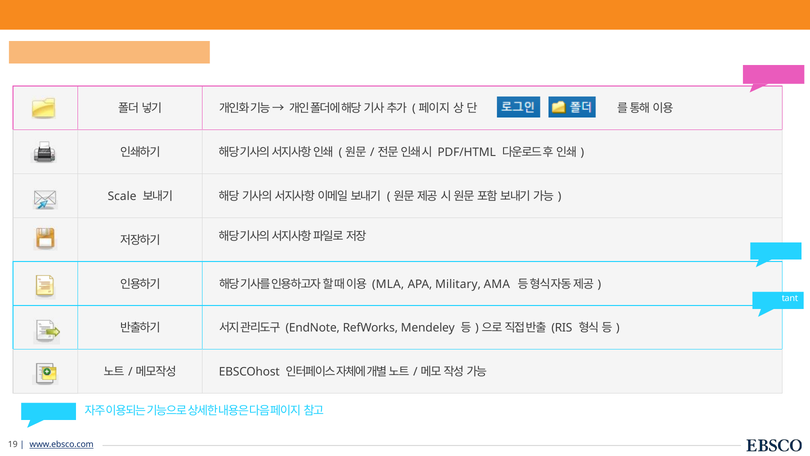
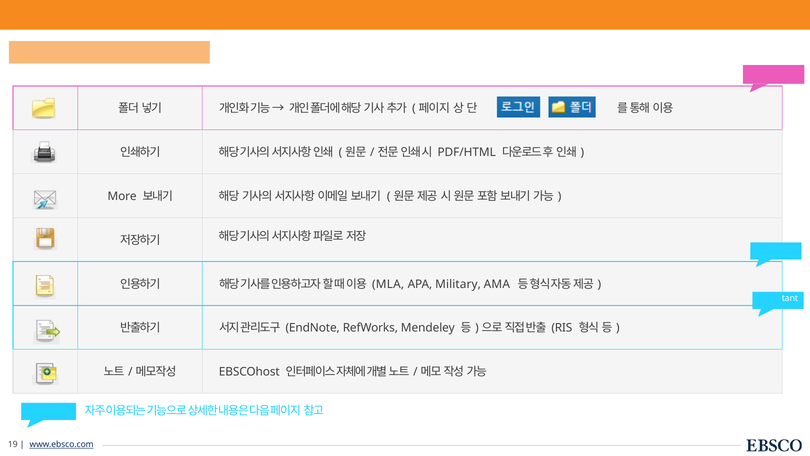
Scale: Scale -> More
